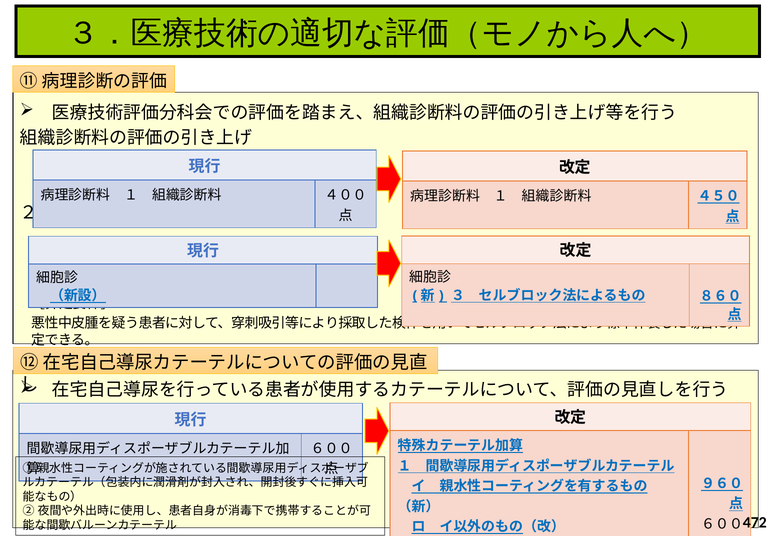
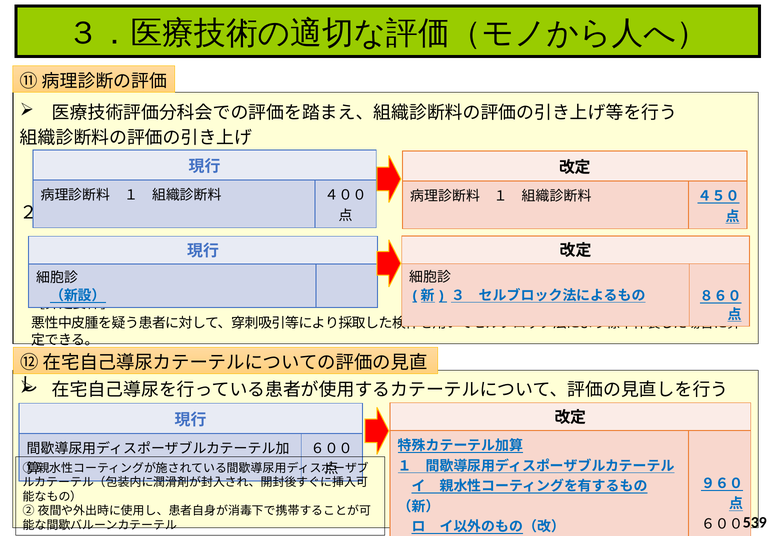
472: 472 -> 539
